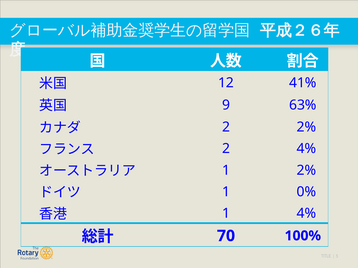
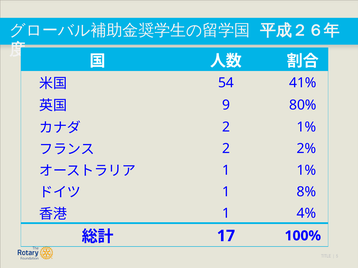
12: 12 -> 54
63%: 63% -> 80%
2 2%: 2% -> 1%
2 4%: 4% -> 2%
1 2%: 2% -> 1%
0%: 0% -> 8%
70: 70 -> 17
